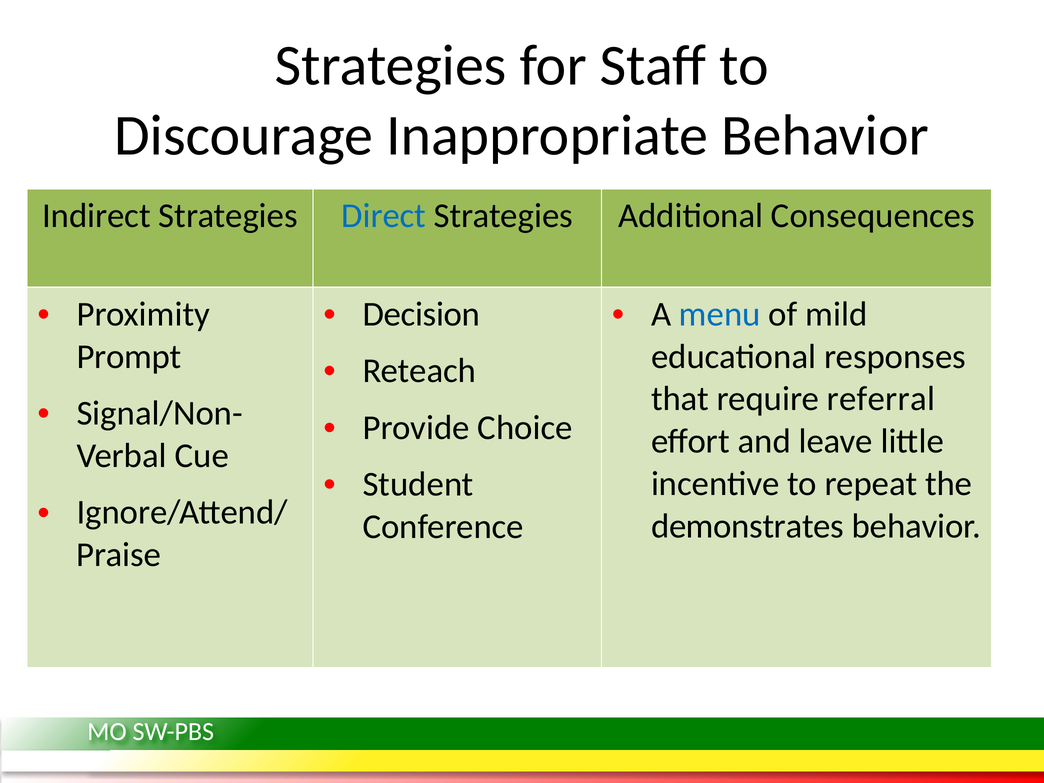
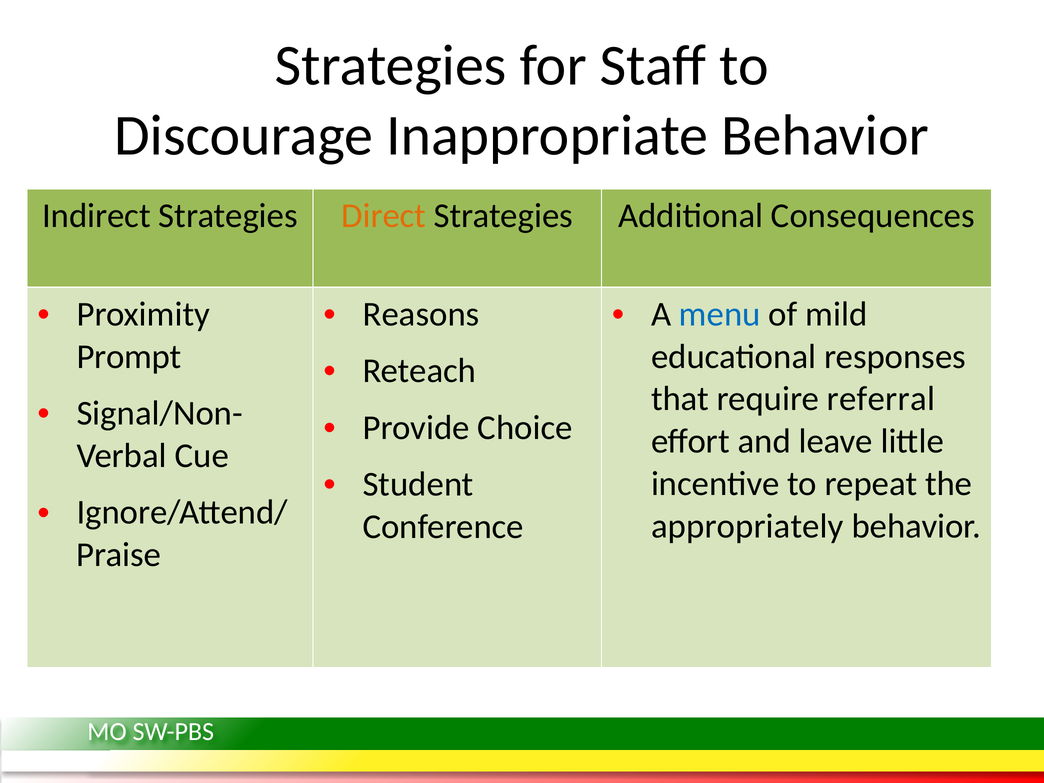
Direct colour: blue -> orange
Decision: Decision -> Reasons
demonstrates: demonstrates -> appropriately
